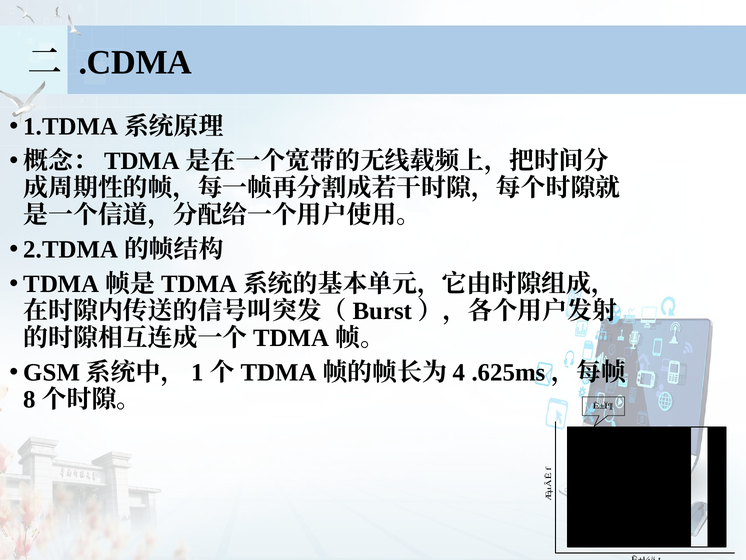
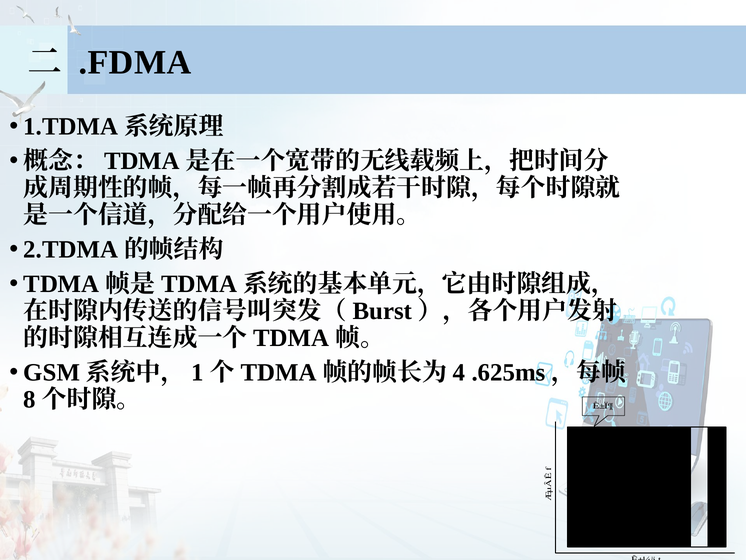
.CDMA: .CDMA -> .FDMA
